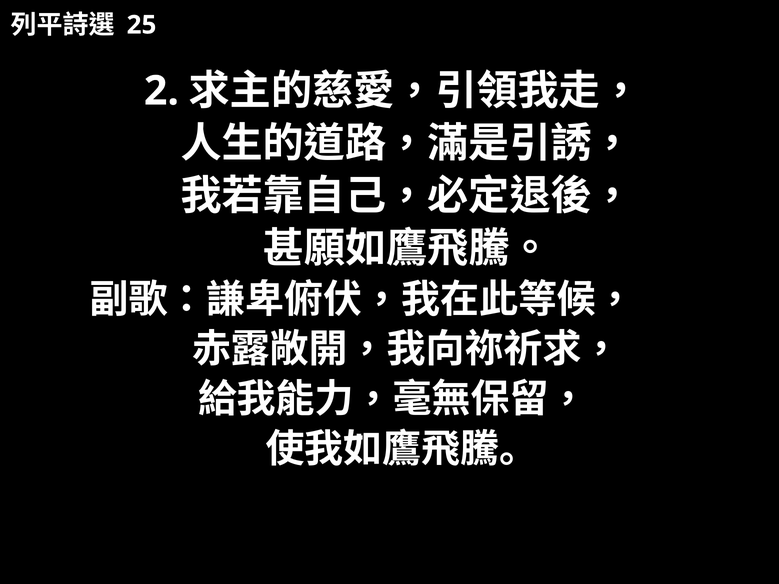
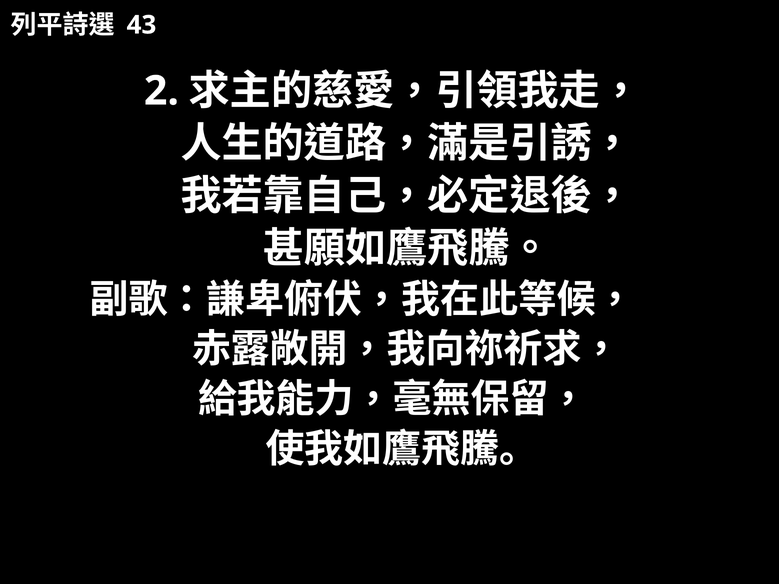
25: 25 -> 43
